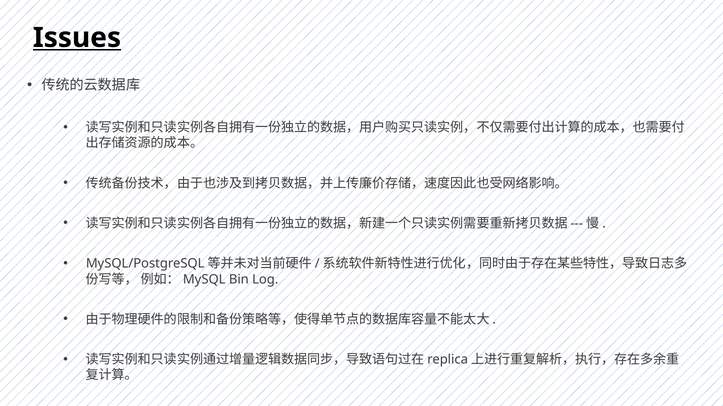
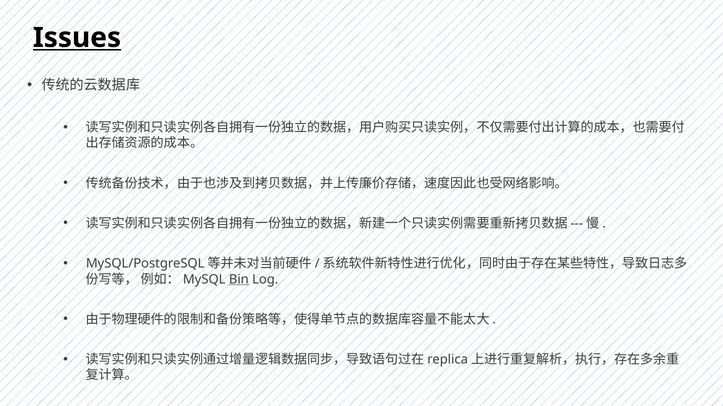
Bin underline: none -> present
